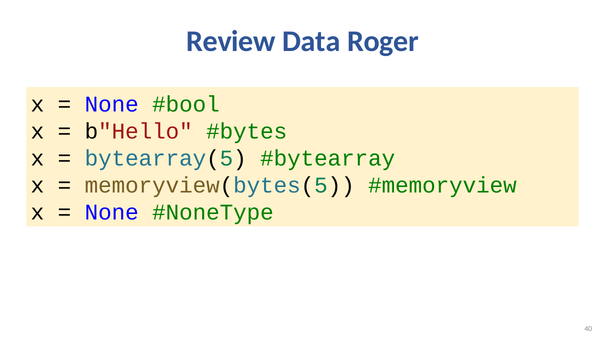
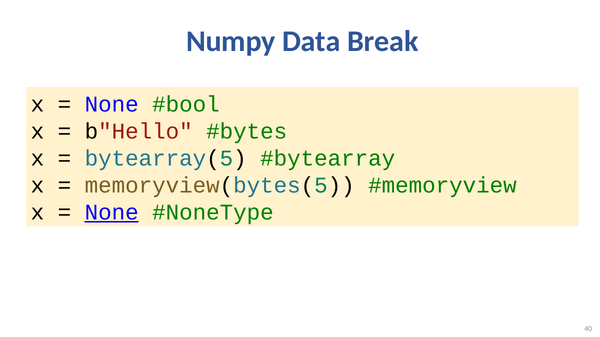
Review: Review -> Numpy
Roger: Roger -> Break
None at (112, 212) underline: none -> present
